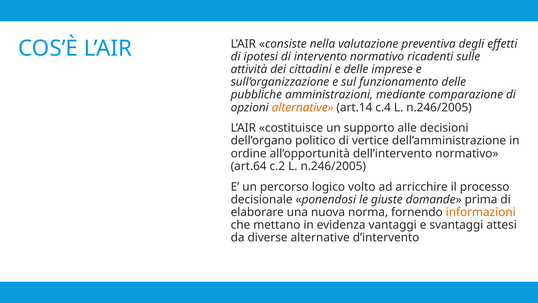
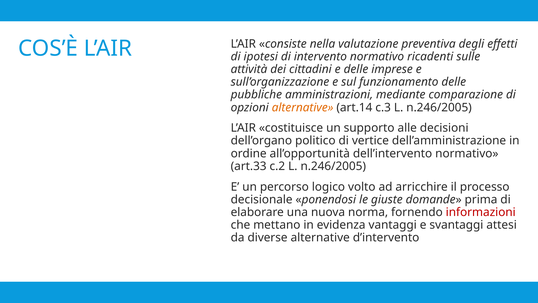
c.4: c.4 -> c.3
art.64: art.64 -> art.33
informazioni colour: orange -> red
